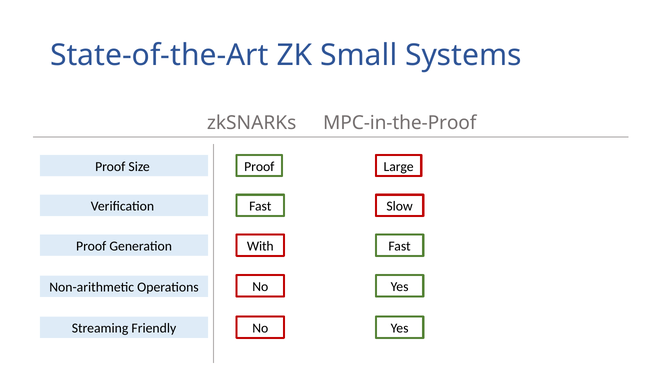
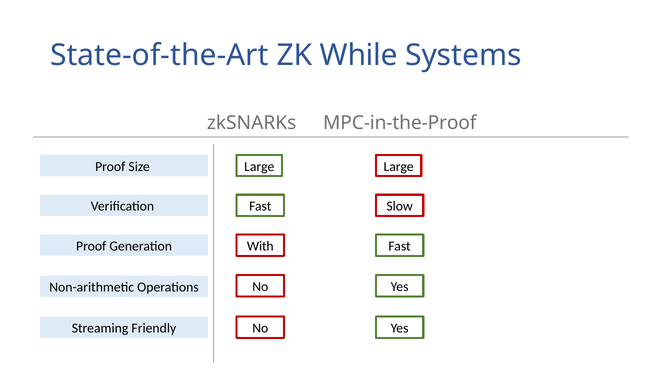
Small: Small -> While
Proof at (259, 166): Proof -> Large
